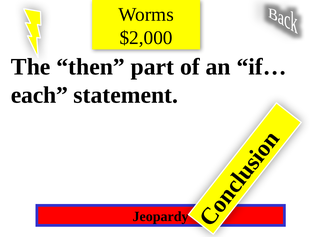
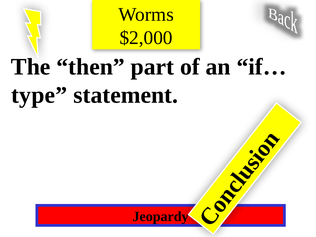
each: each -> type
